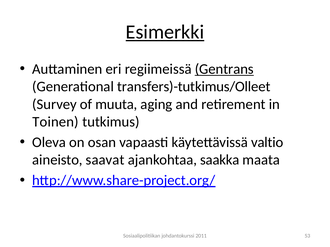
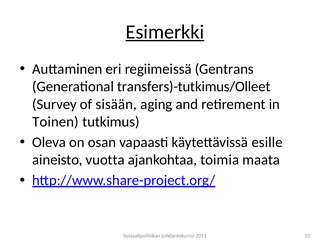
Gentrans underline: present -> none
muuta: muuta -> sisään
valtio: valtio -> esille
saavat: saavat -> vuotta
saakka: saakka -> toimia
